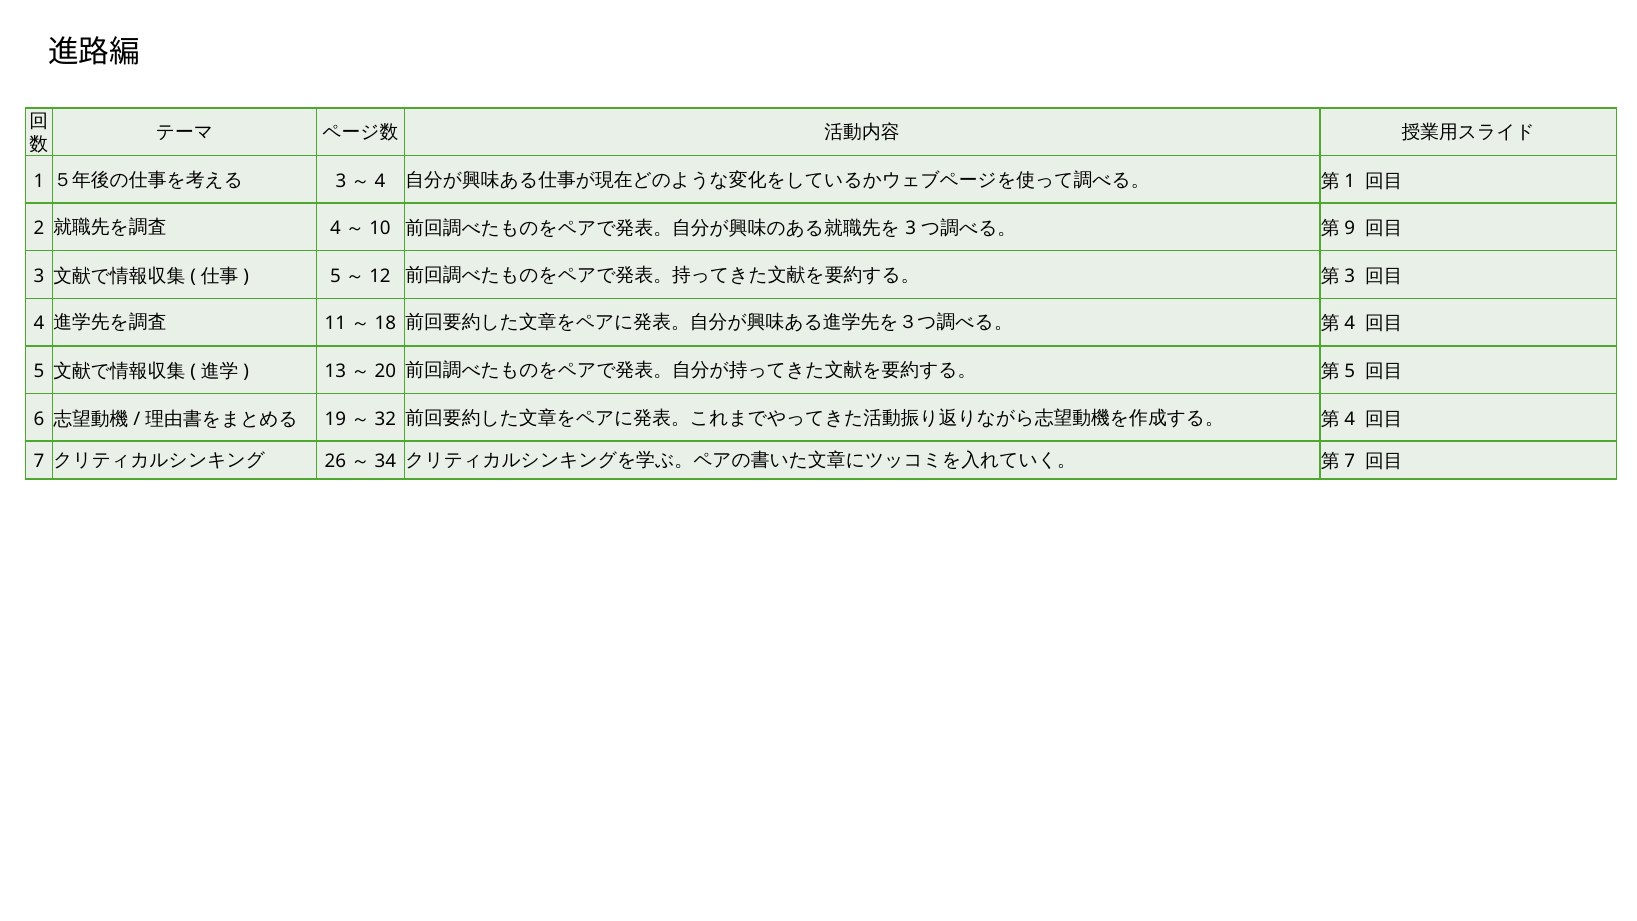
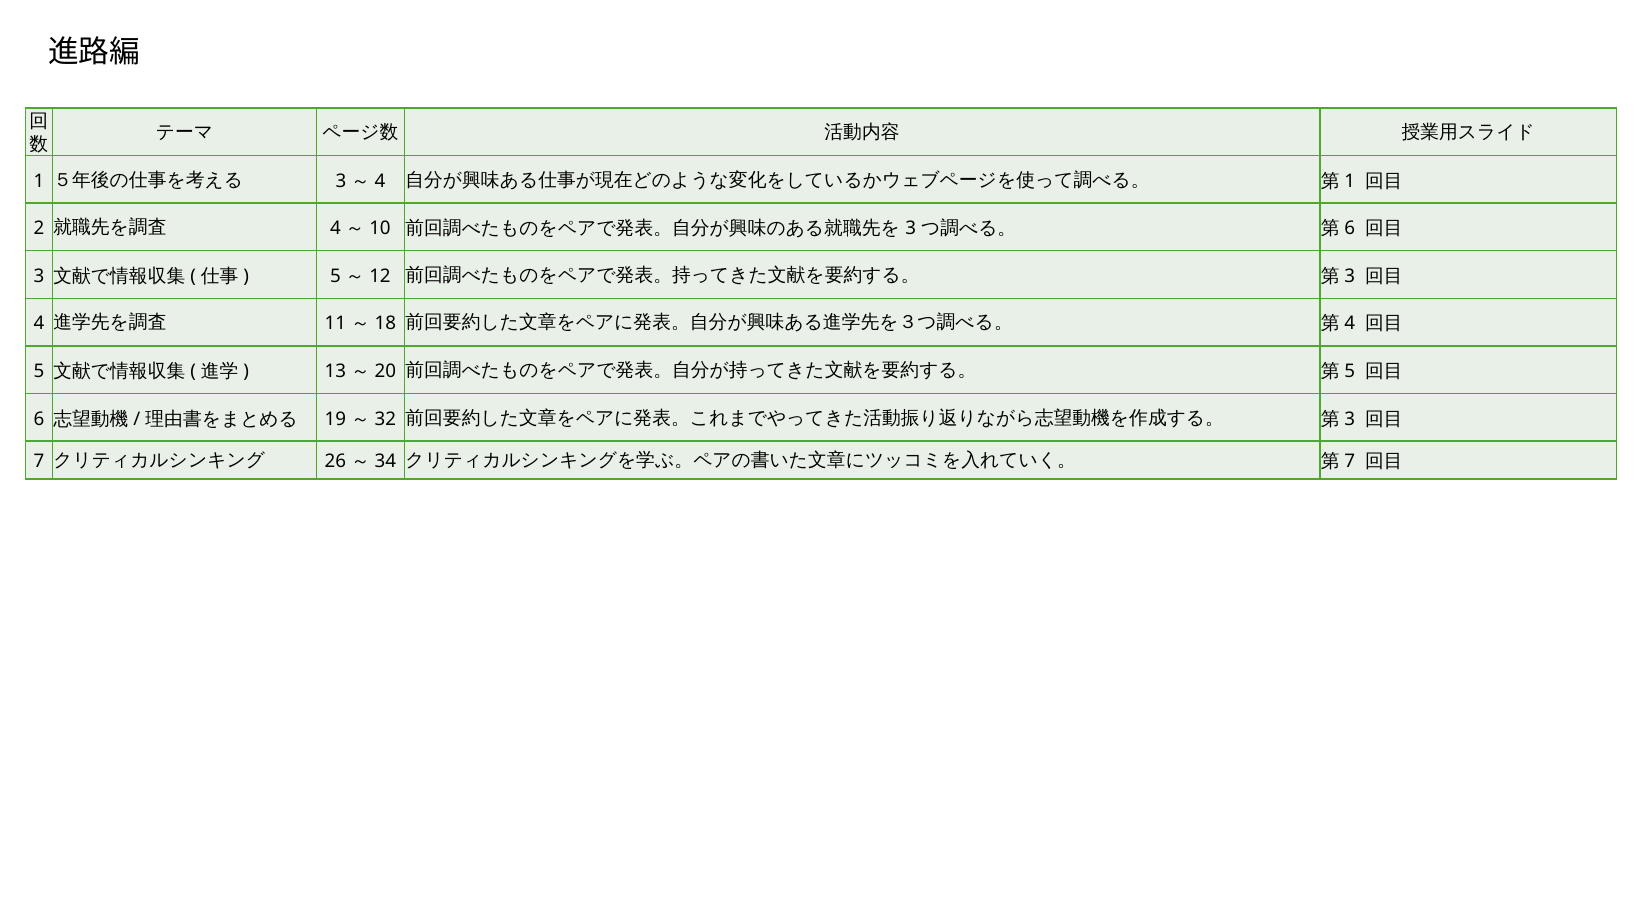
9 at (1350, 228): 9 -> 6
4 at (1350, 419): 4 -> 3
